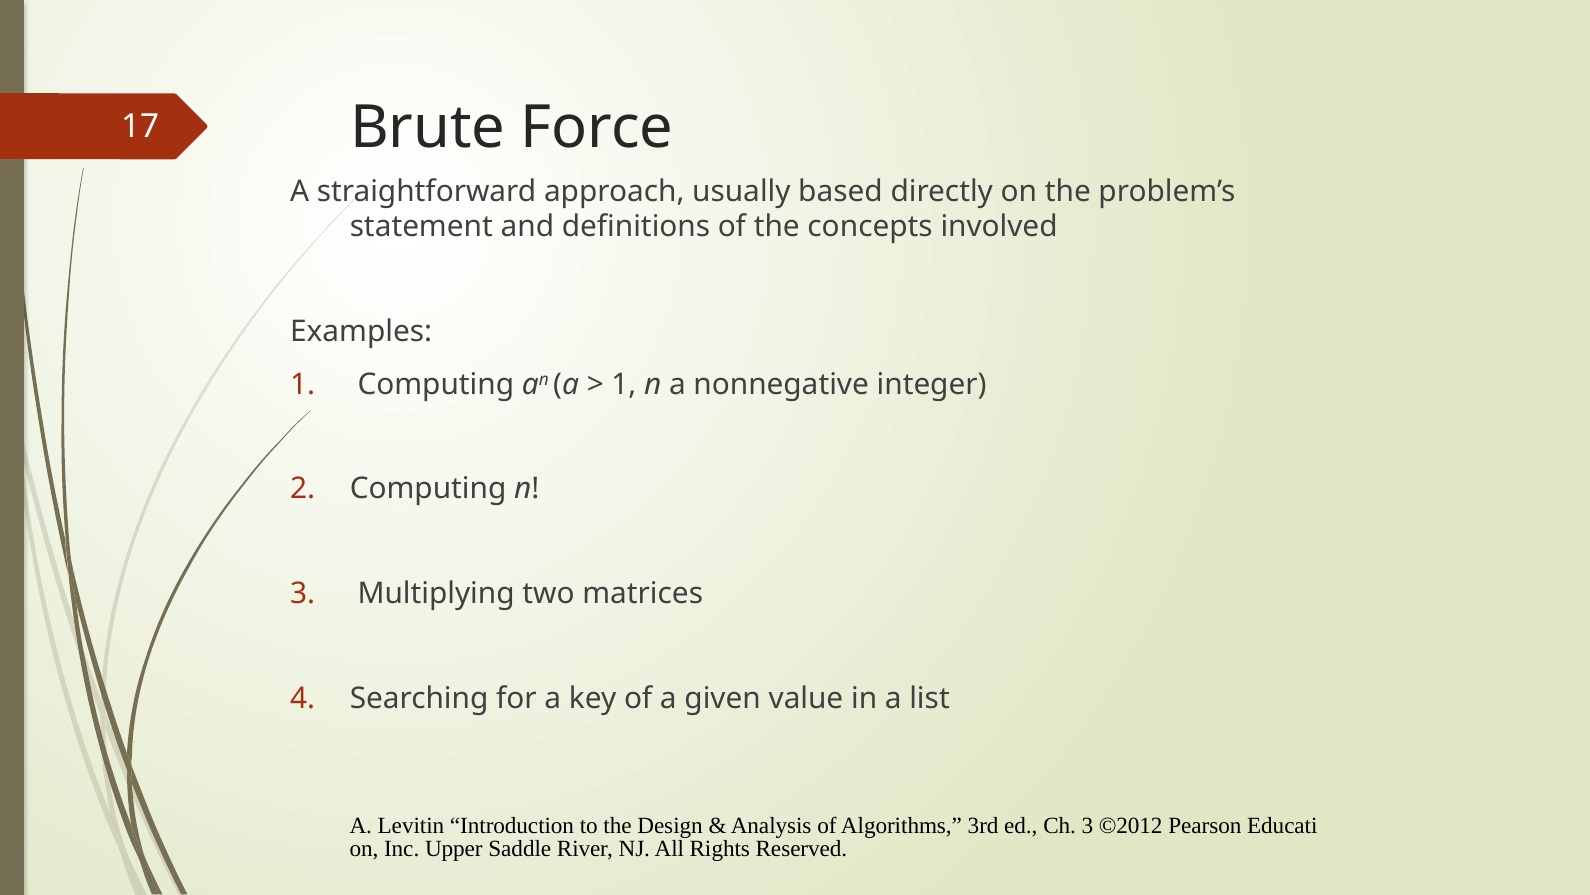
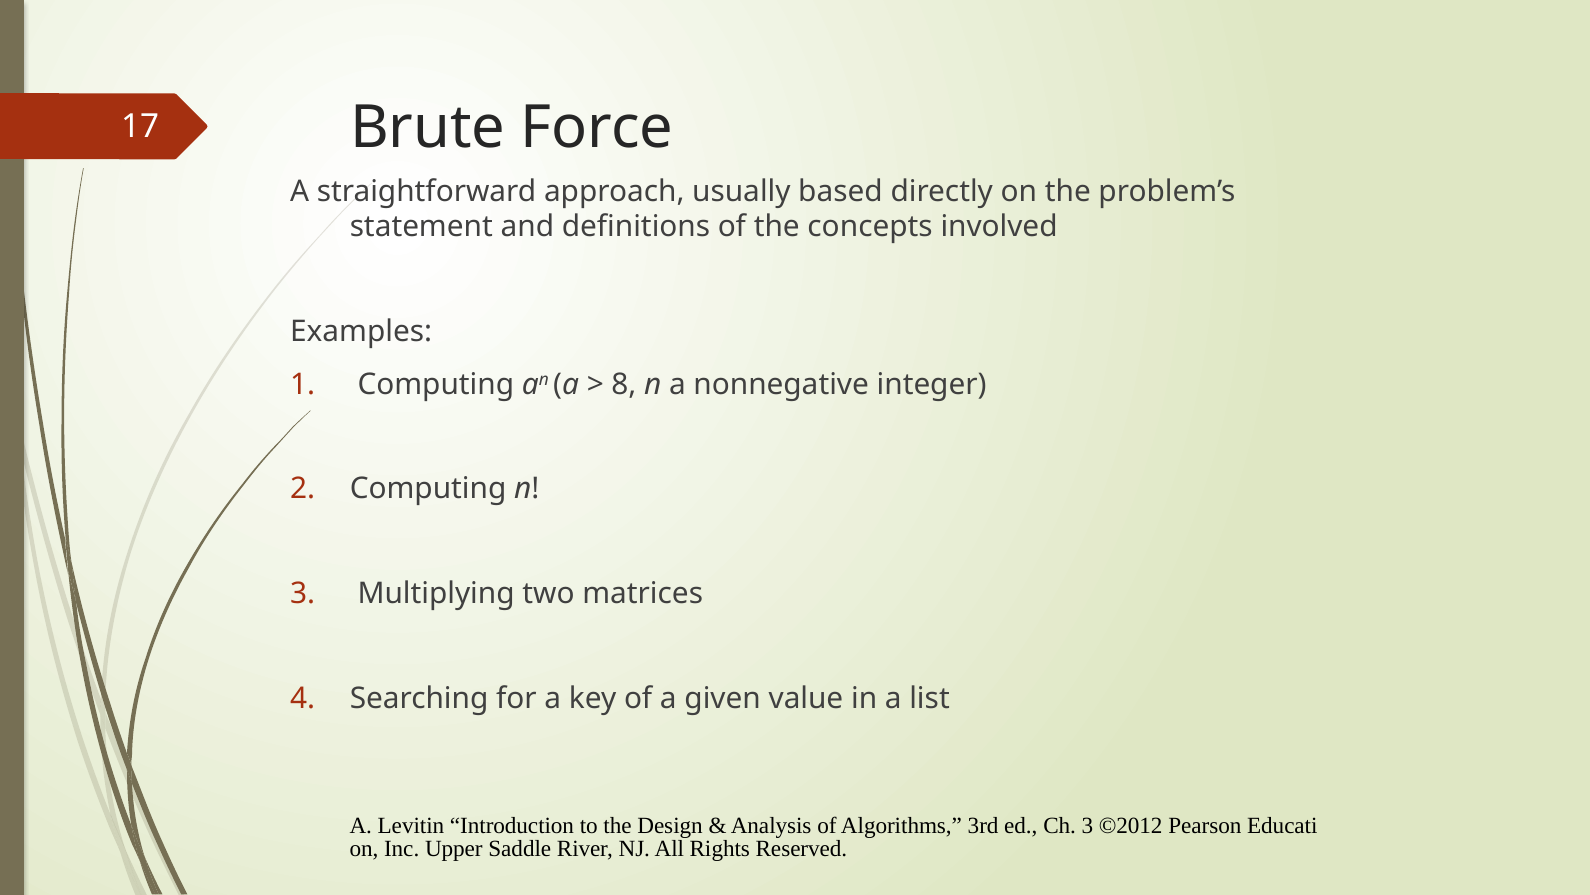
1 at (624, 384): 1 -> 8
